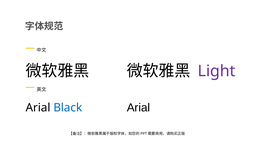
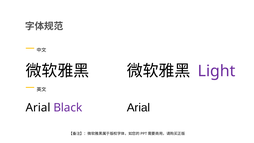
Black colour: blue -> purple
